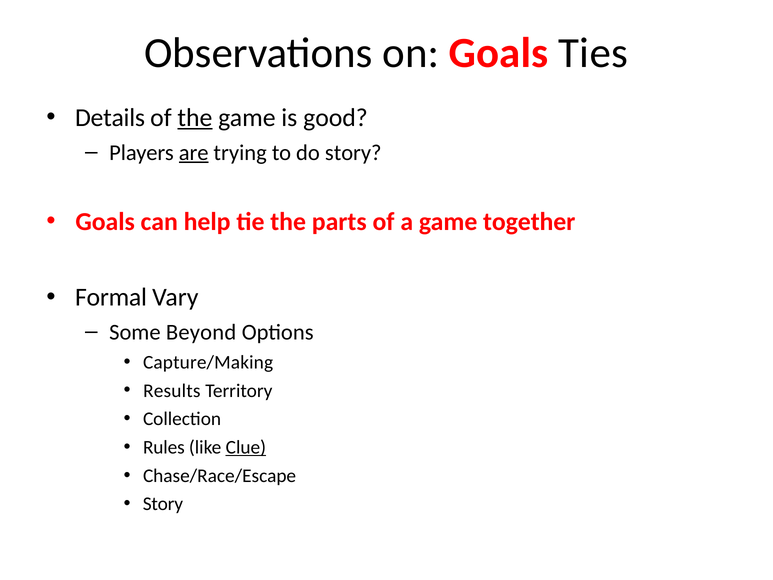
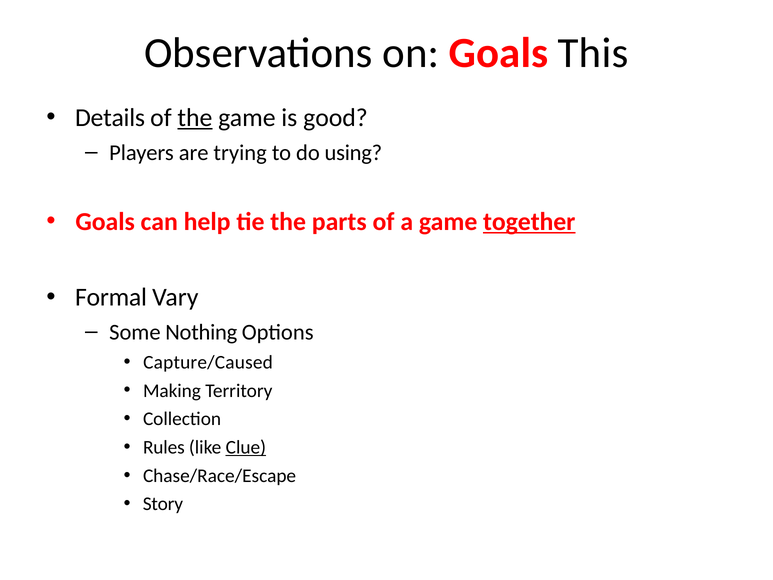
Ties: Ties -> This
are underline: present -> none
do story: story -> using
together underline: none -> present
Beyond: Beyond -> Nothing
Capture/Making: Capture/Making -> Capture/Caused
Results: Results -> Making
